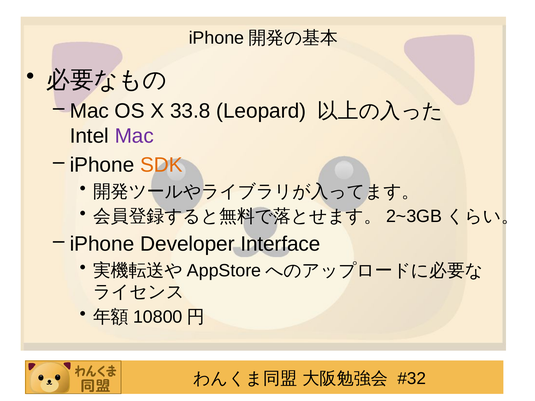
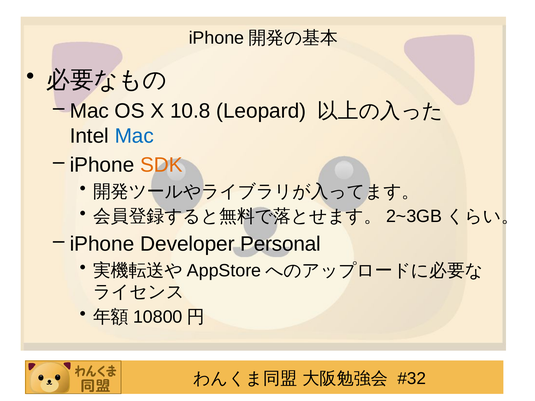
33.8: 33.8 -> 10.8
Mac at (134, 136) colour: purple -> blue
Interface: Interface -> Personal
